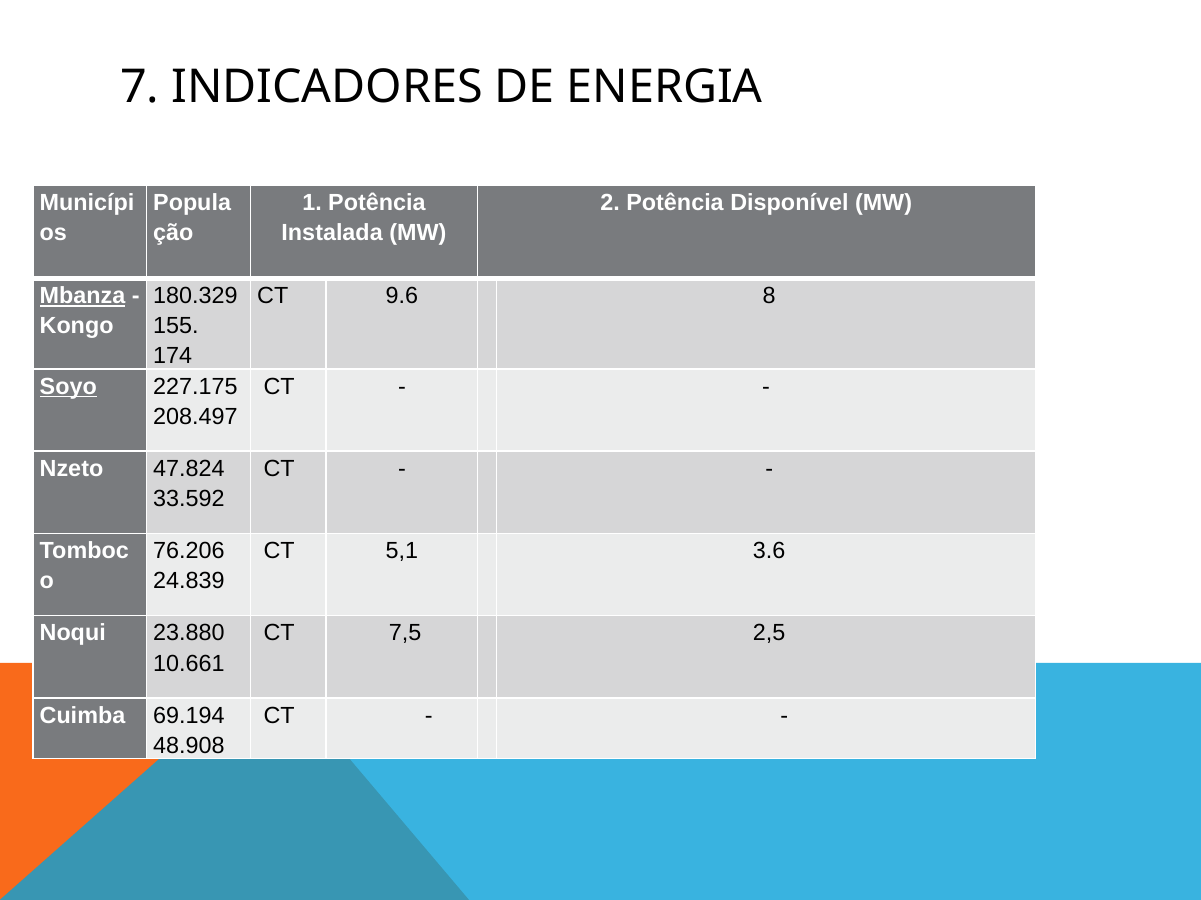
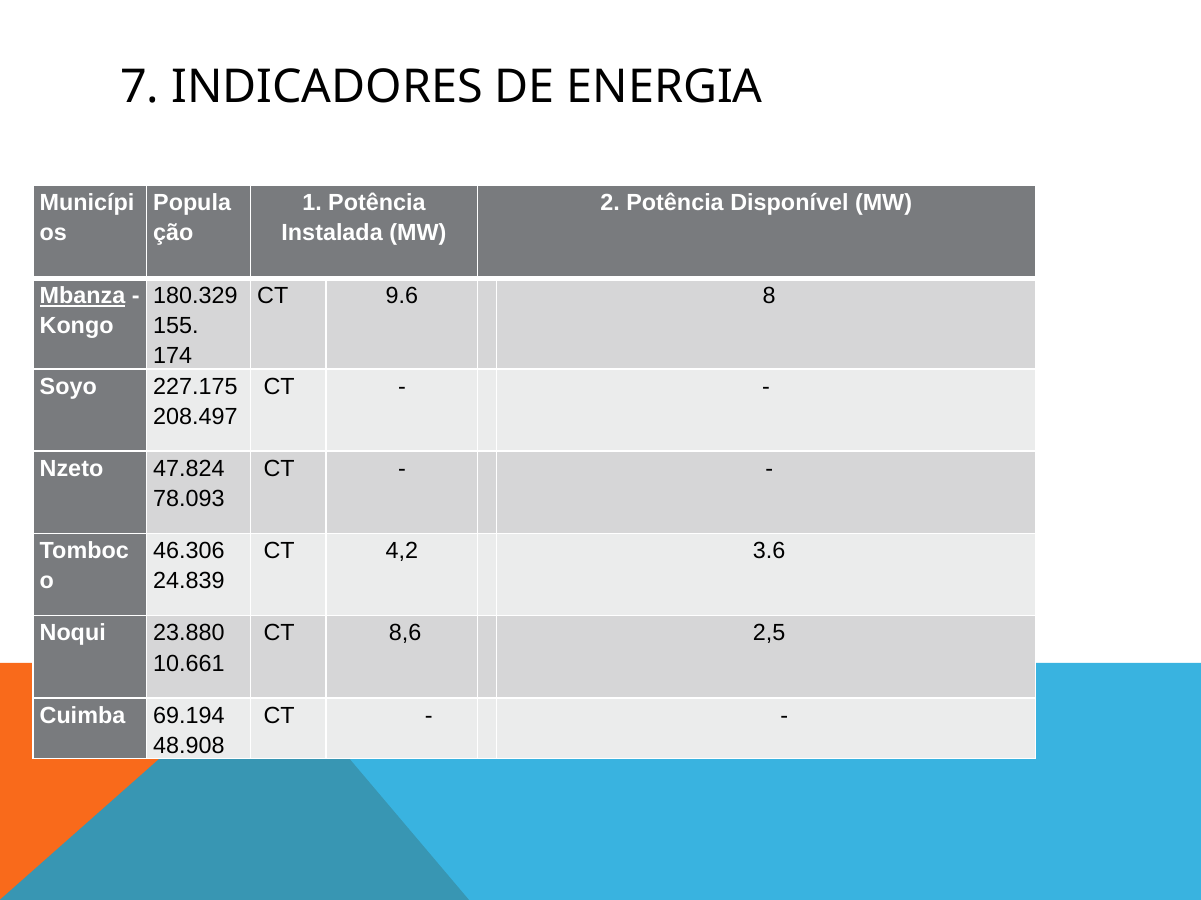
Soyo underline: present -> none
33.592: 33.592 -> 78.093
76.206: 76.206 -> 46.306
5,1: 5,1 -> 4,2
7,5: 7,5 -> 8,6
